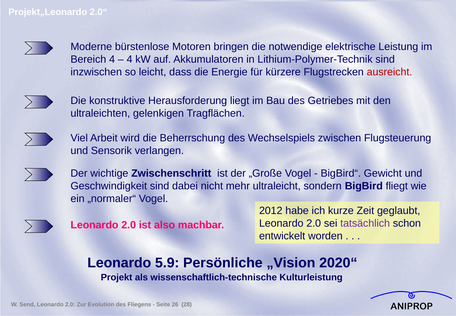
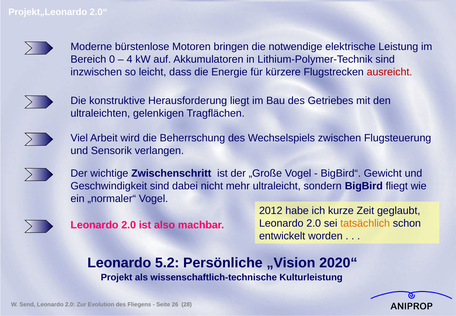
Bereich 4: 4 -> 0
tatsächlich colour: purple -> orange
5.9: 5.9 -> 5.2
